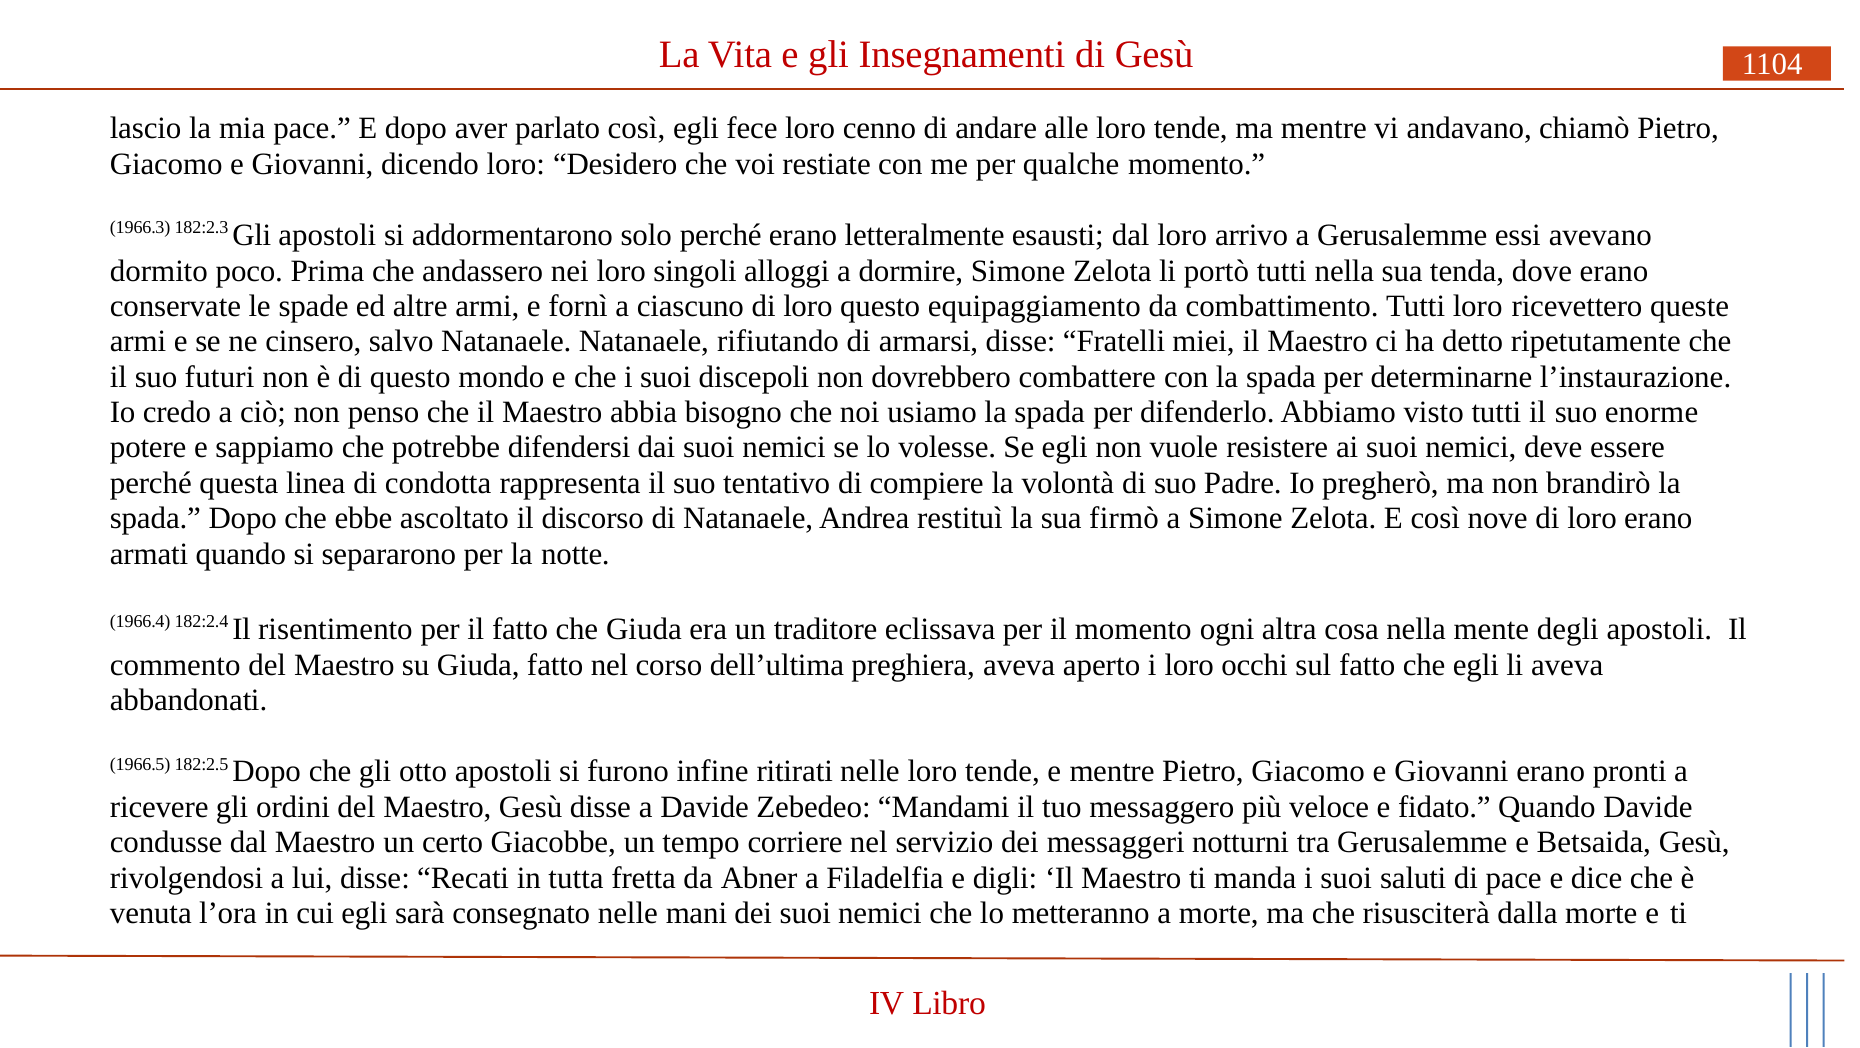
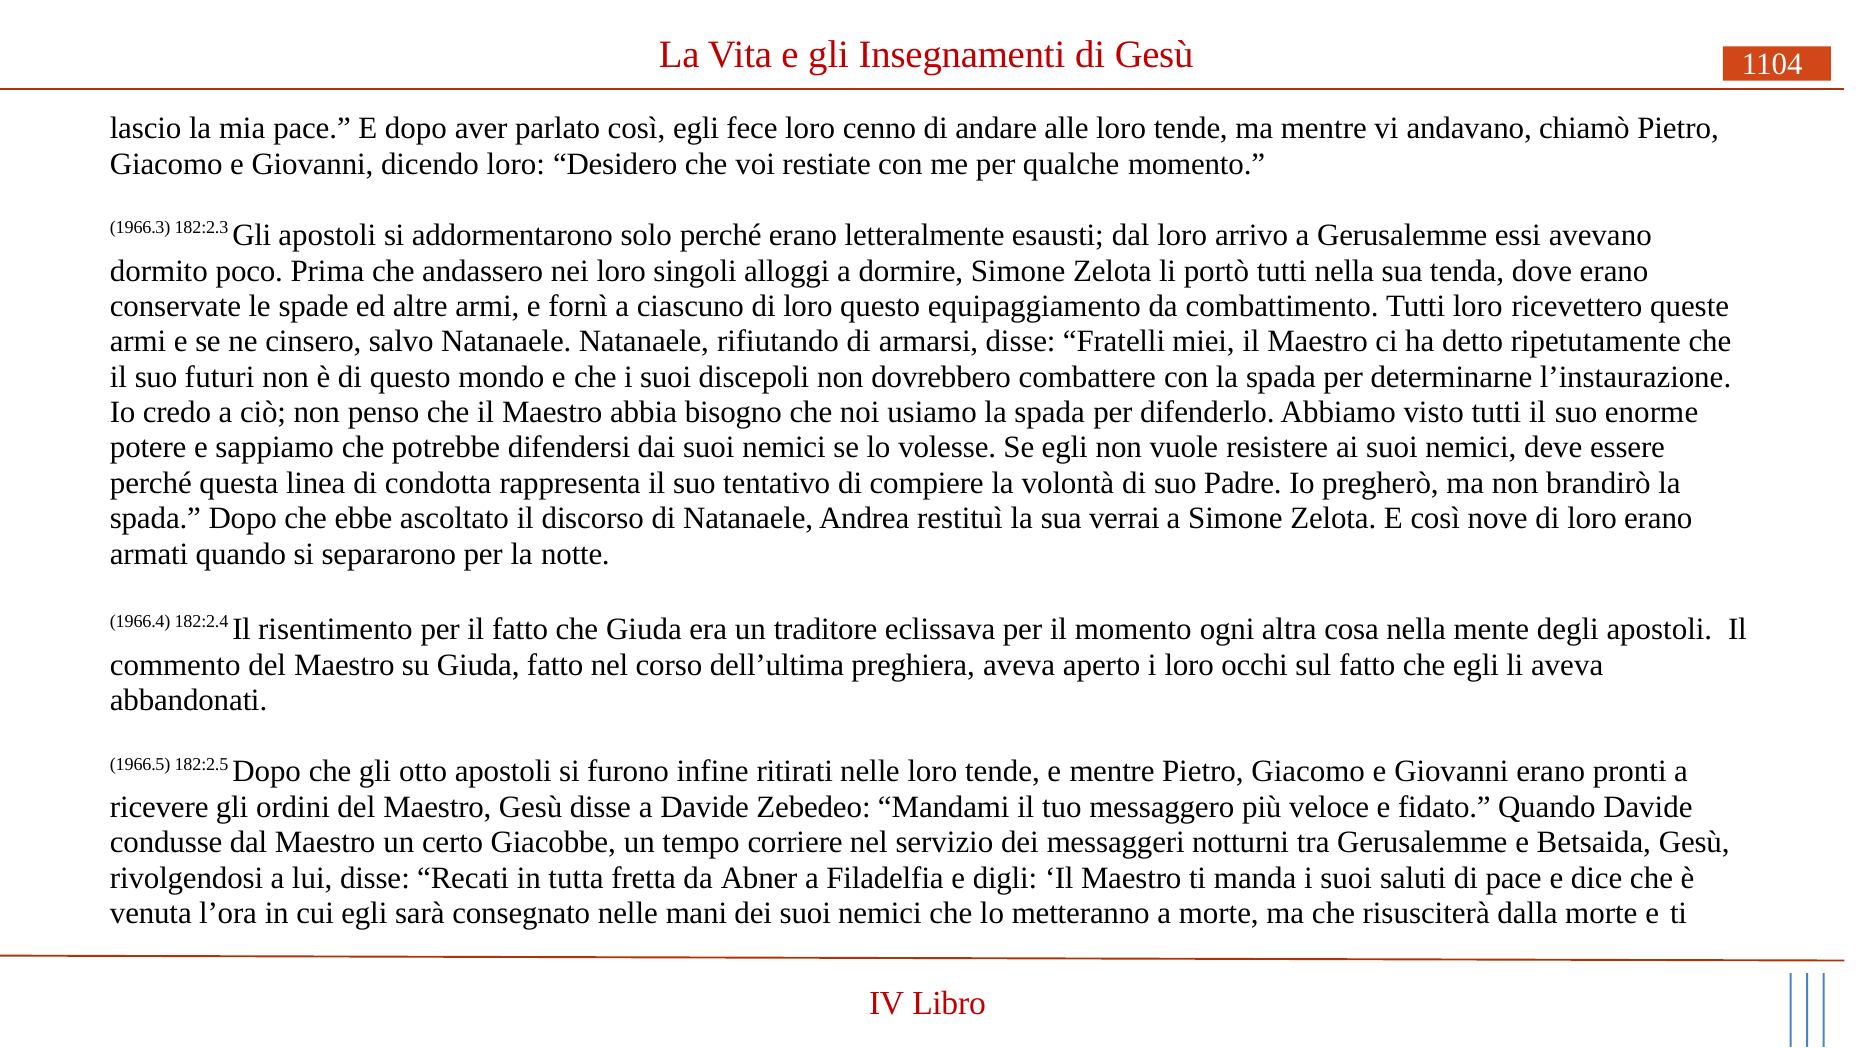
firmò: firmò -> verrai
